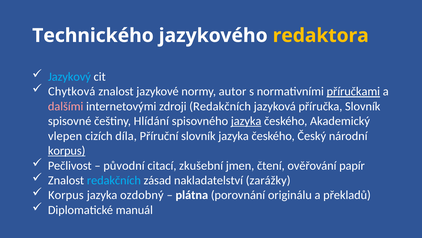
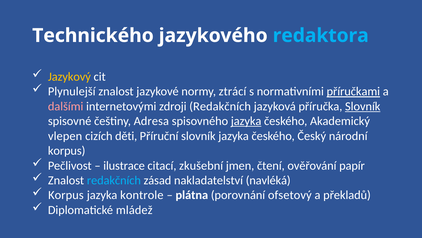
redaktora colour: yellow -> light blue
Jazykový colour: light blue -> yellow
Chytková: Chytková -> Plynulejší
autor: autor -> ztrácí
Slovník at (363, 106) underline: none -> present
Hlídání: Hlídání -> Adresa
díla: díla -> děti
korpus at (67, 150) underline: present -> none
původní: původní -> ilustrace
zarážky: zarážky -> navléká
ozdobný: ozdobný -> kontrole
originálu: originálu -> ofsetový
manuál: manuál -> mládež
